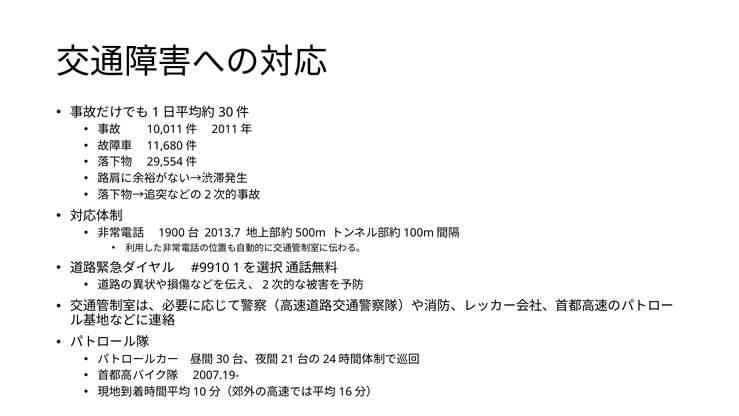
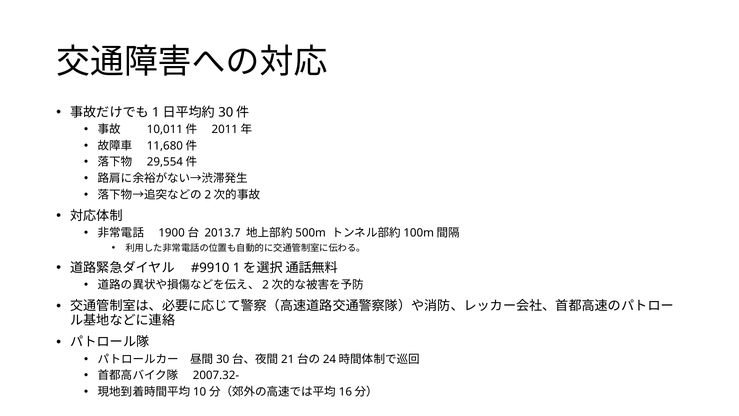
2007.19-: 2007.19- -> 2007.32-
